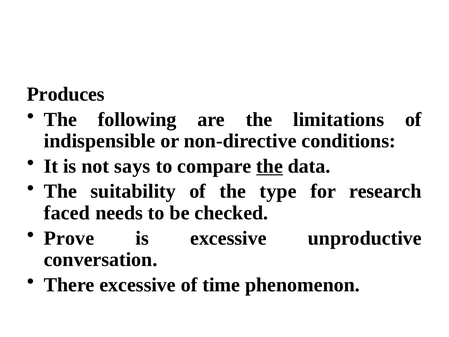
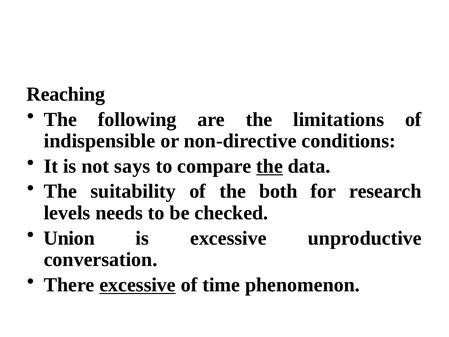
Produces: Produces -> Reaching
type: type -> both
faced: faced -> levels
Prove: Prove -> Union
excessive at (138, 285) underline: none -> present
